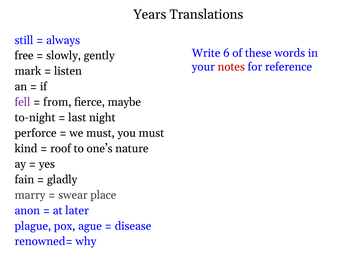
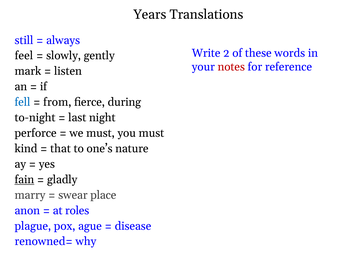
6: 6 -> 2
free: free -> feel
fell colour: purple -> blue
maybe: maybe -> during
roof: roof -> that
fain underline: none -> present
later: later -> roles
